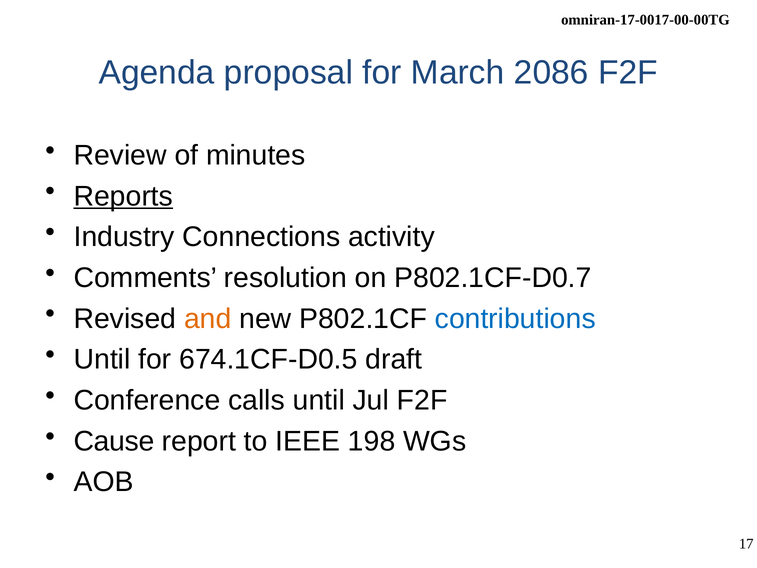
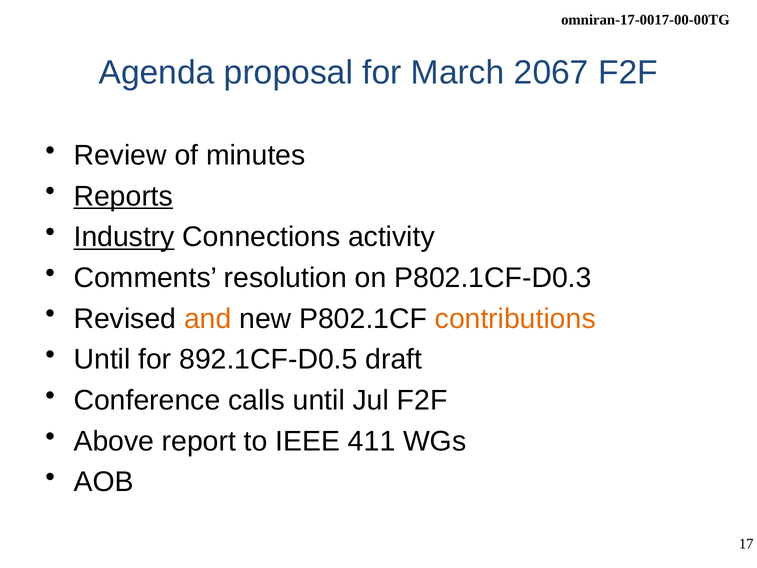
2086: 2086 -> 2067
Industry underline: none -> present
P802.1CF-D0.7: P802.1CF-D0.7 -> P802.1CF-D0.3
contributions colour: blue -> orange
674.1CF-D0.5: 674.1CF-D0.5 -> 892.1CF-D0.5
Cause: Cause -> Above
198: 198 -> 411
